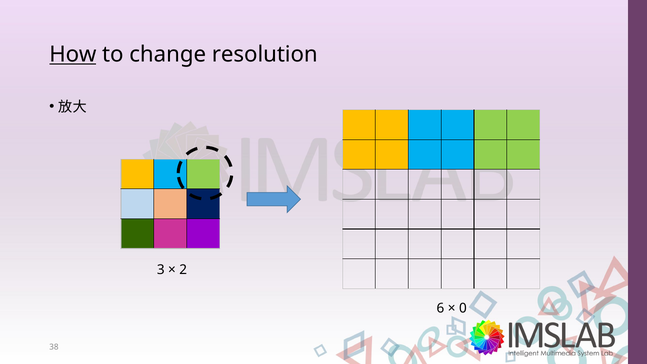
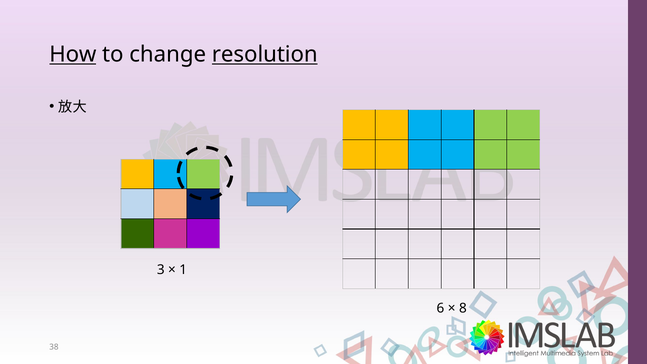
resolution underline: none -> present
2: 2 -> 1
0: 0 -> 8
